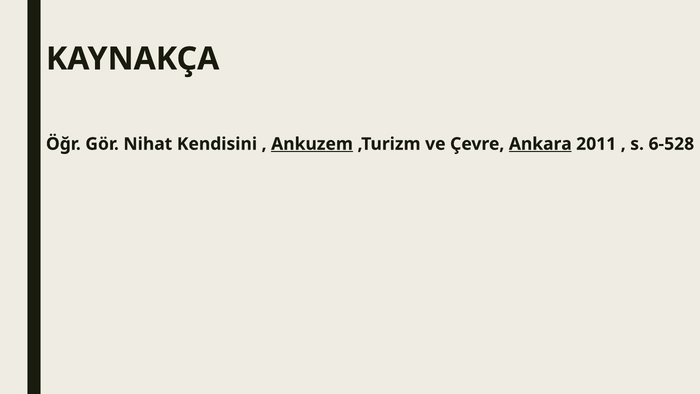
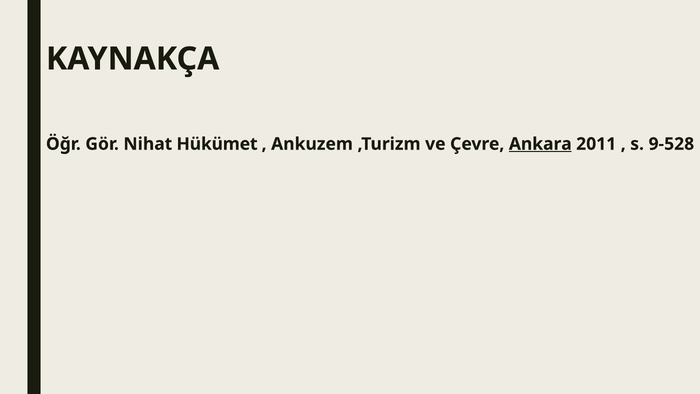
Kendisini: Kendisini -> Hükümet
Ankuzem underline: present -> none
6-528: 6-528 -> 9-528
